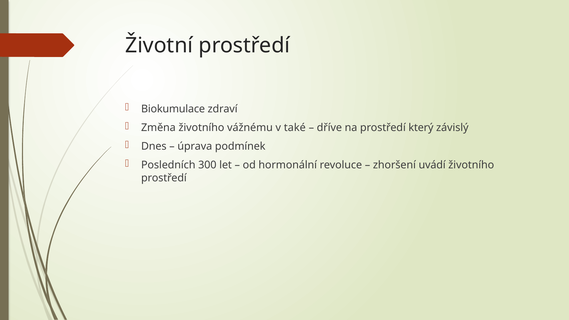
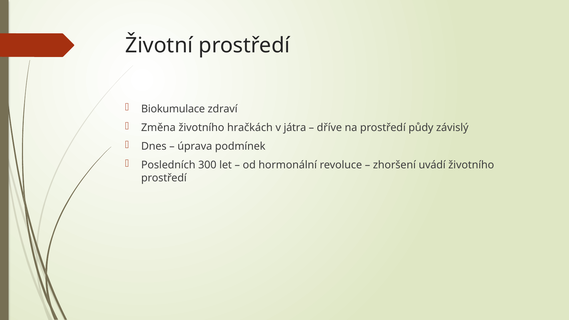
vážnému: vážnému -> hračkách
také: také -> játra
který: který -> půdy
